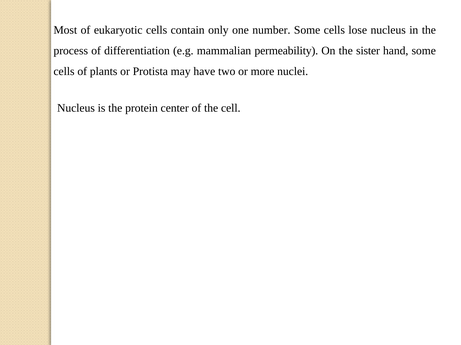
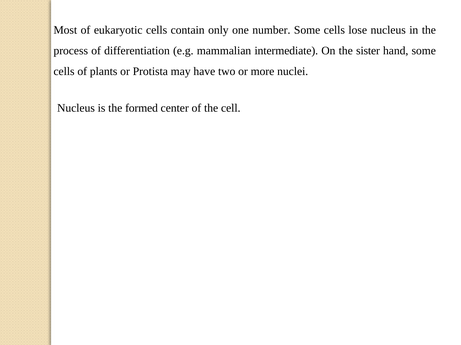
permeability: permeability -> intermediate
protein: protein -> formed
